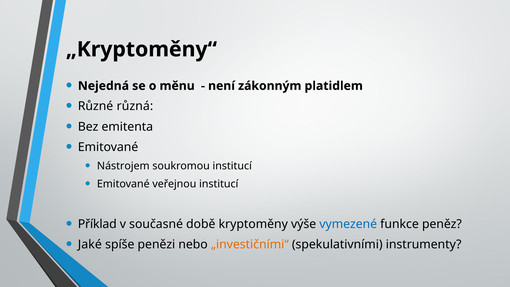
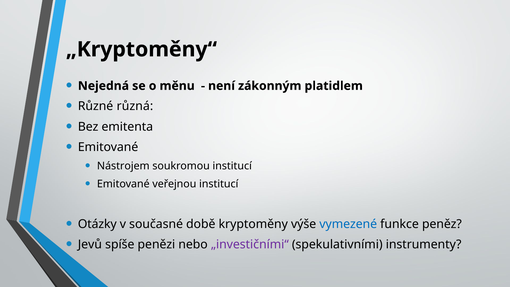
Příklad: Příklad -> Otázky
Jaké: Jaké -> Jevů
„investičními“ colour: orange -> purple
